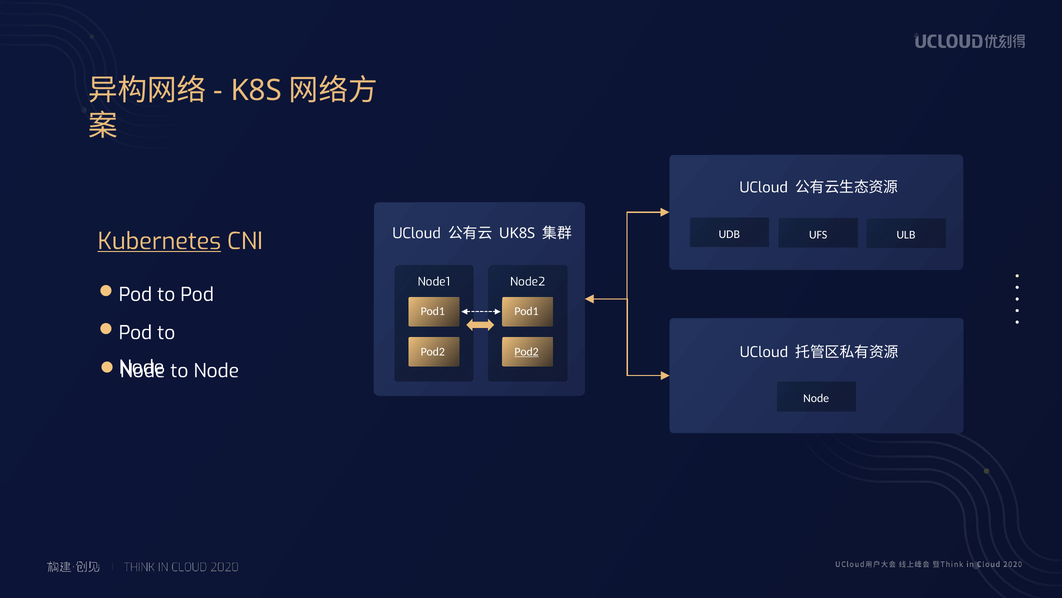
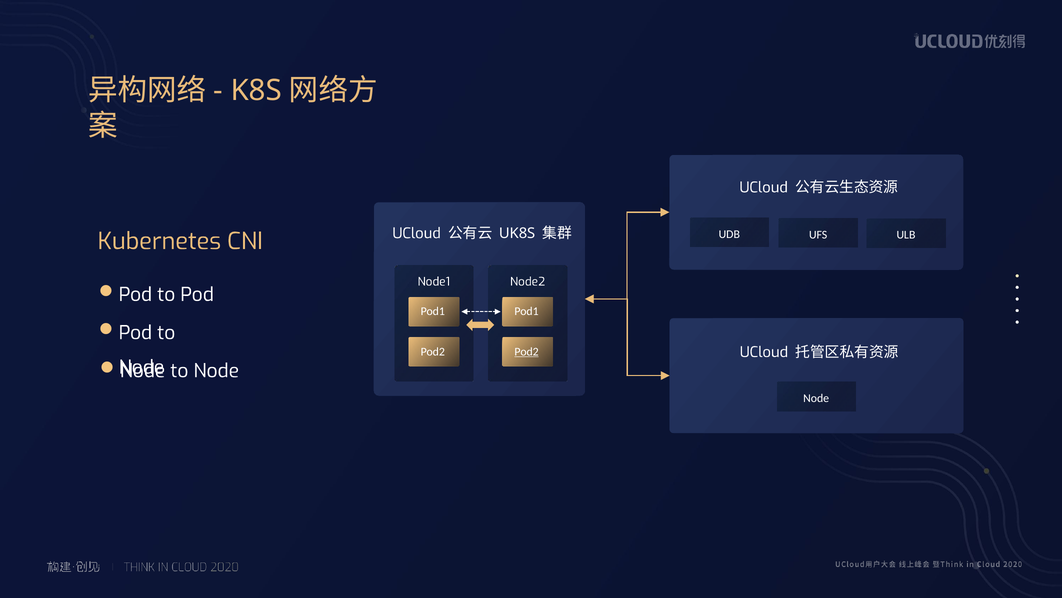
Kubernetes underline: present -> none
